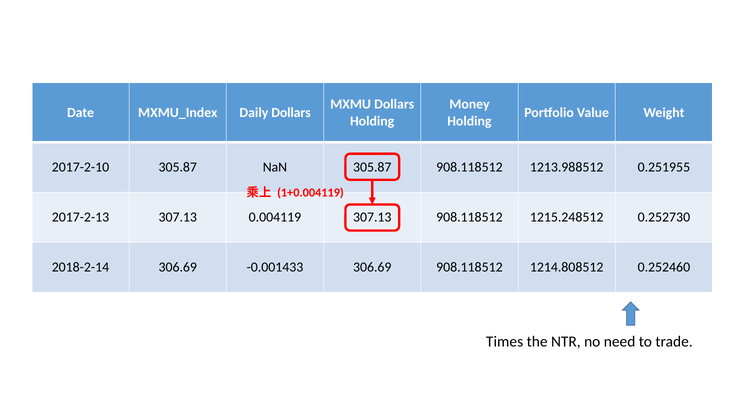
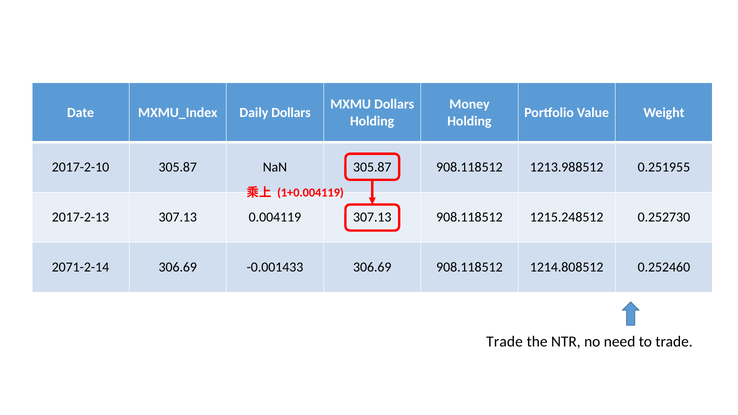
2018-2-14: 2018-2-14 -> 2071-2-14
Times at (505, 342): Times -> Trade
